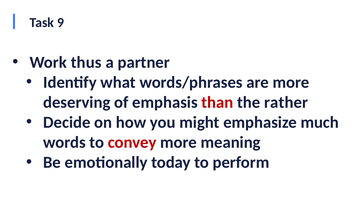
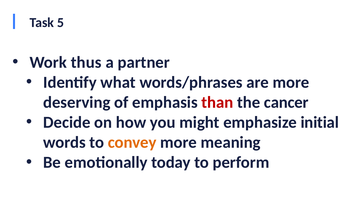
9: 9 -> 5
rather: rather -> cancer
much: much -> initial
convey colour: red -> orange
